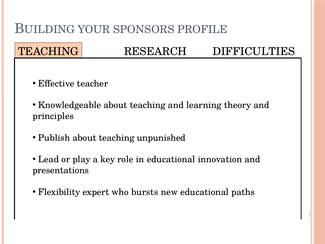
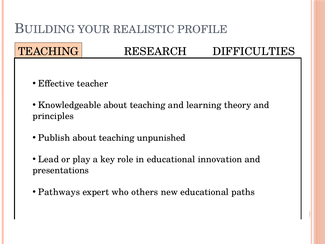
SPONSORS: SPONSORS -> REALISTIC
Flexibility: Flexibility -> Pathways
bursts: bursts -> others
